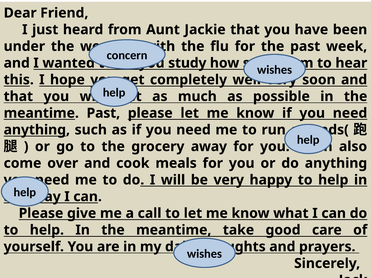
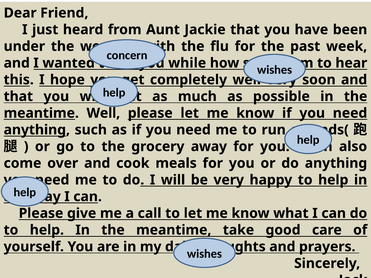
study: study -> while
meantime Past: Past -> Well
